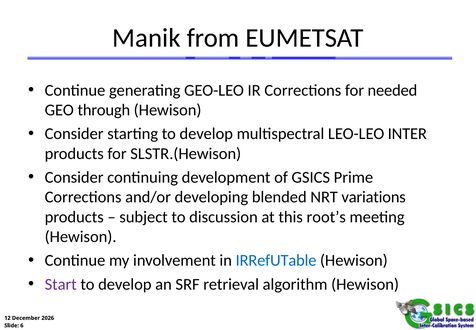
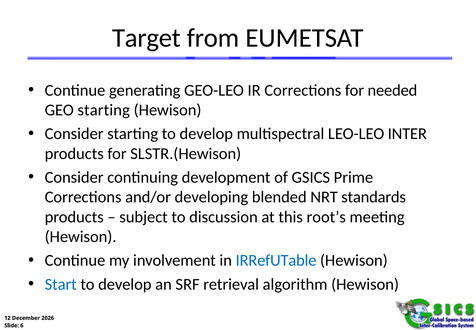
Manik: Manik -> Target
GEO through: through -> starting
variations: variations -> standards
Start colour: purple -> blue
